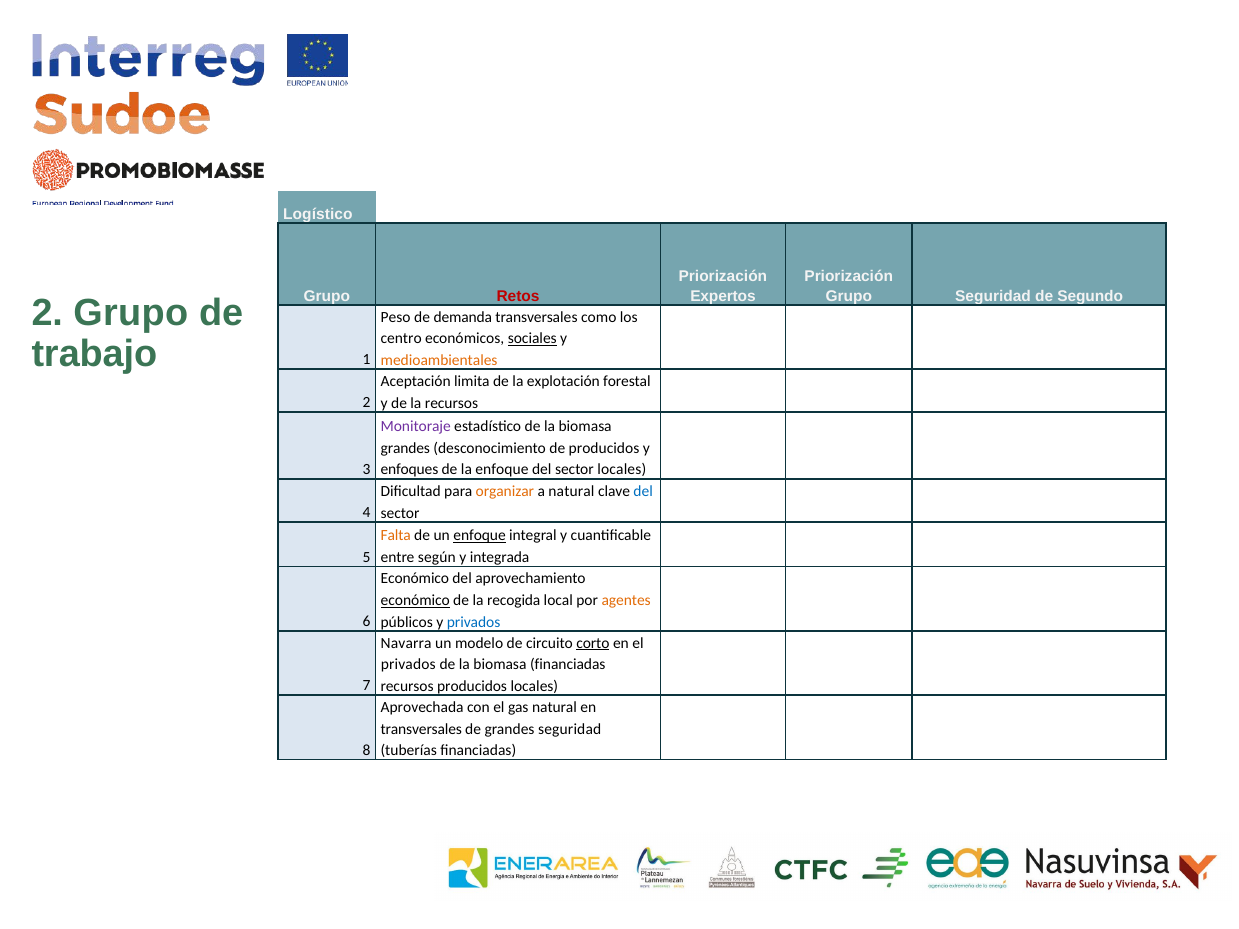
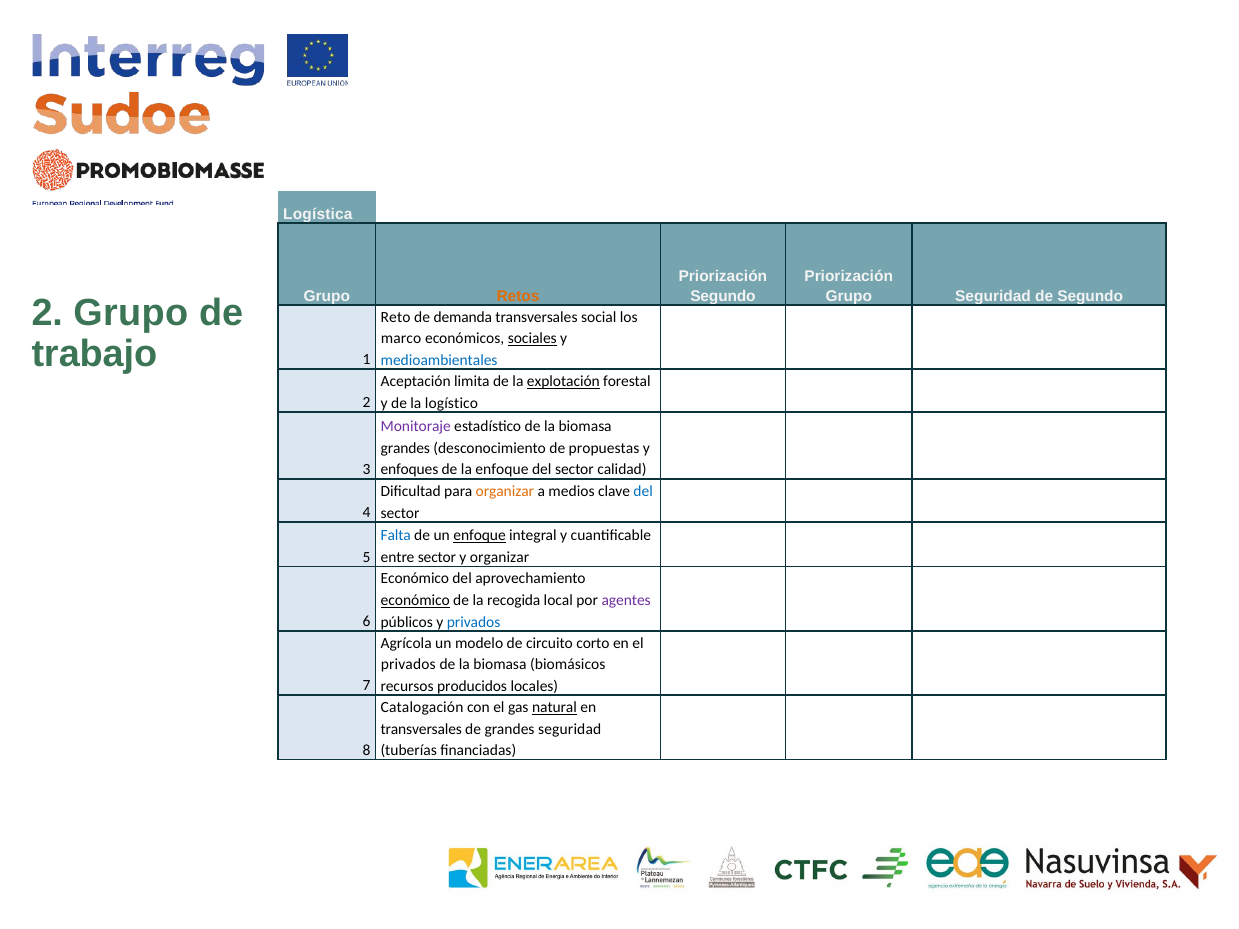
Logístico: Logístico -> Logística
Retos colour: red -> orange
Expertos at (723, 296): Expertos -> Segundo
Peso: Peso -> Reto
como: como -> social
centro: centro -> marco
medioambientales colour: orange -> blue
explotación underline: none -> present
la recursos: recursos -> logístico
de producidos: producidos -> propuestas
sector locales: locales -> calidad
a natural: natural -> medios
Falta colour: orange -> blue
entre según: según -> sector
y integrada: integrada -> organizar
agentes colour: orange -> purple
Navarra: Navarra -> Agrícola
corto underline: present -> none
biomasa financiadas: financiadas -> biomásicos
Aprovechada: Aprovechada -> Catalogación
natural at (554, 708) underline: none -> present
